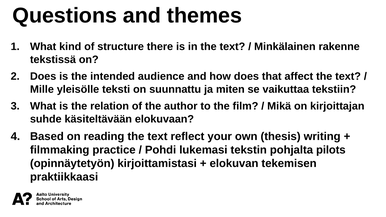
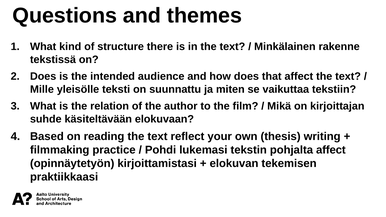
pohjalta pilots: pilots -> affect
